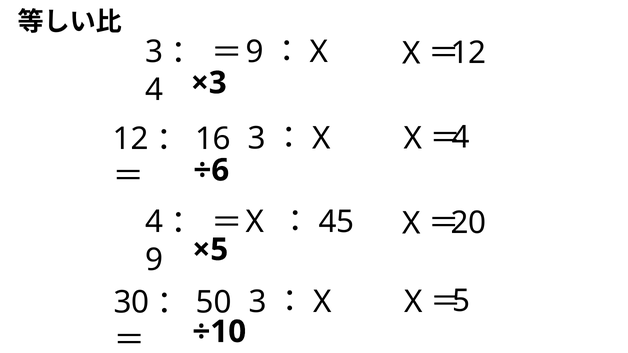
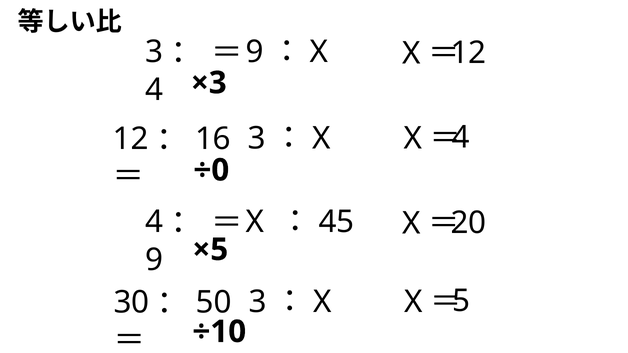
÷6: ÷6 -> ÷0
